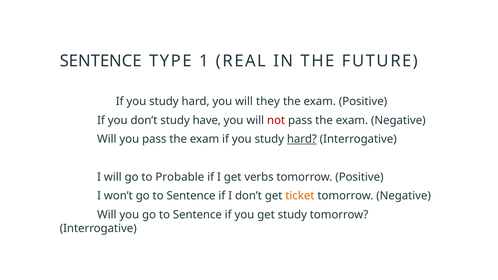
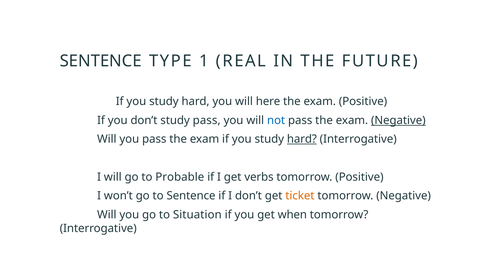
they: they -> here
study have: have -> pass
not colour: red -> blue
Negative at (398, 120) underline: none -> present
you go to Sentence: Sentence -> Situation
get study: study -> when
